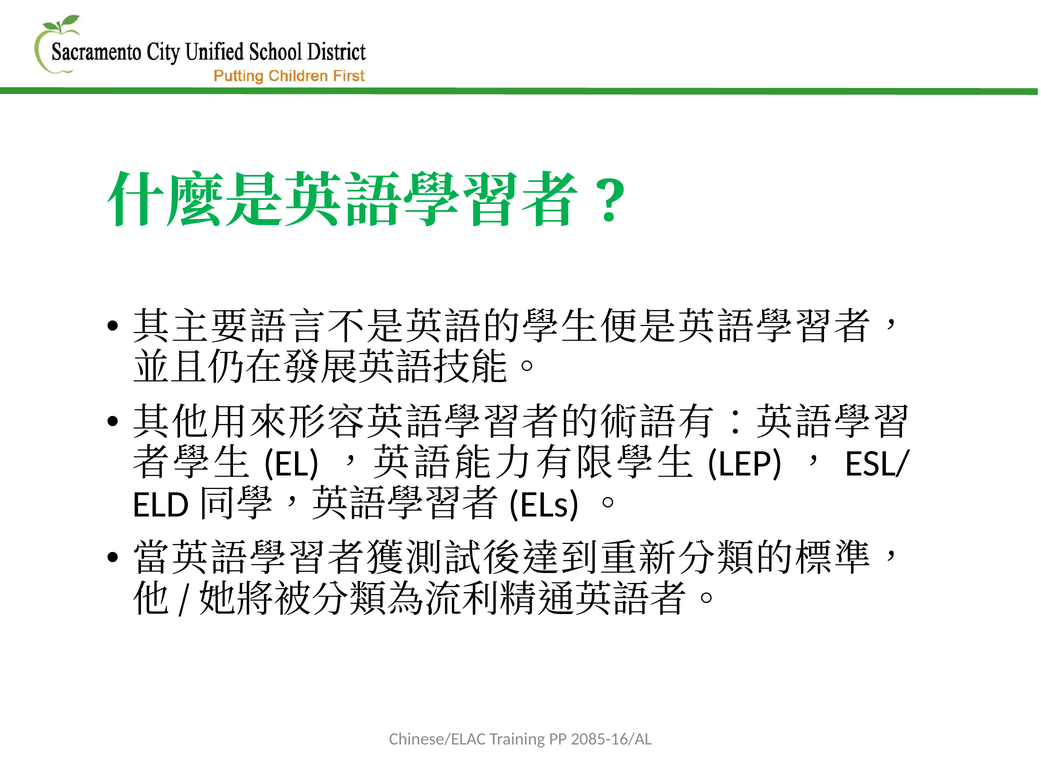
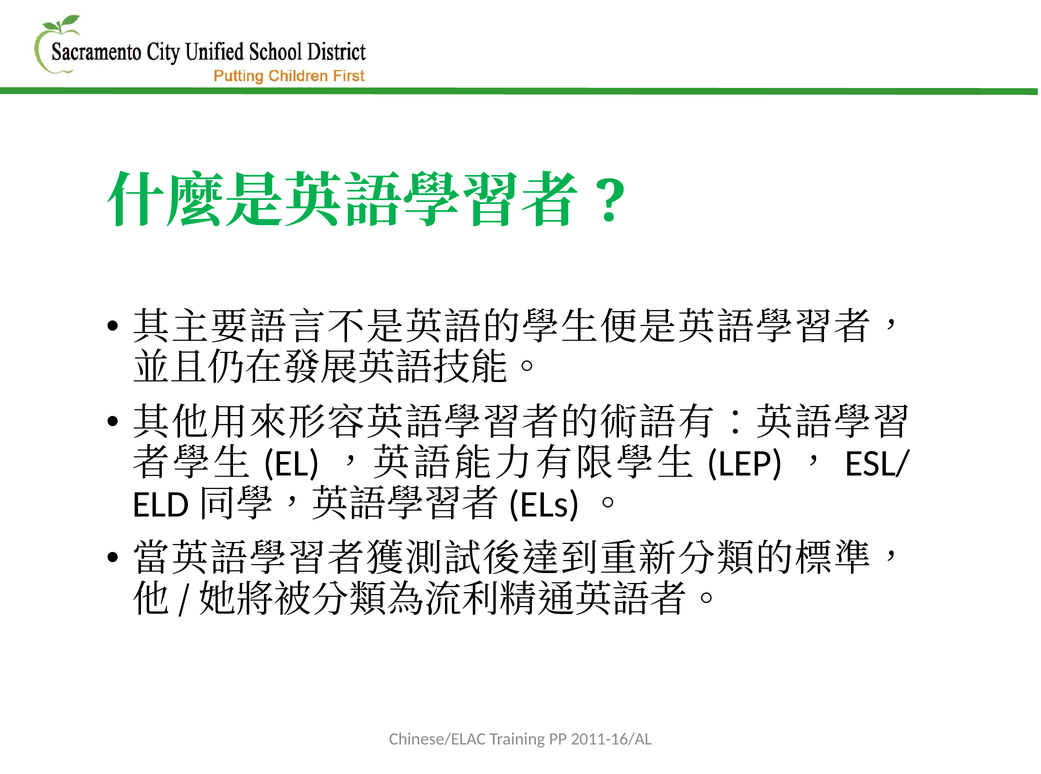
2085-16/AL: 2085-16/AL -> 2011-16/AL
